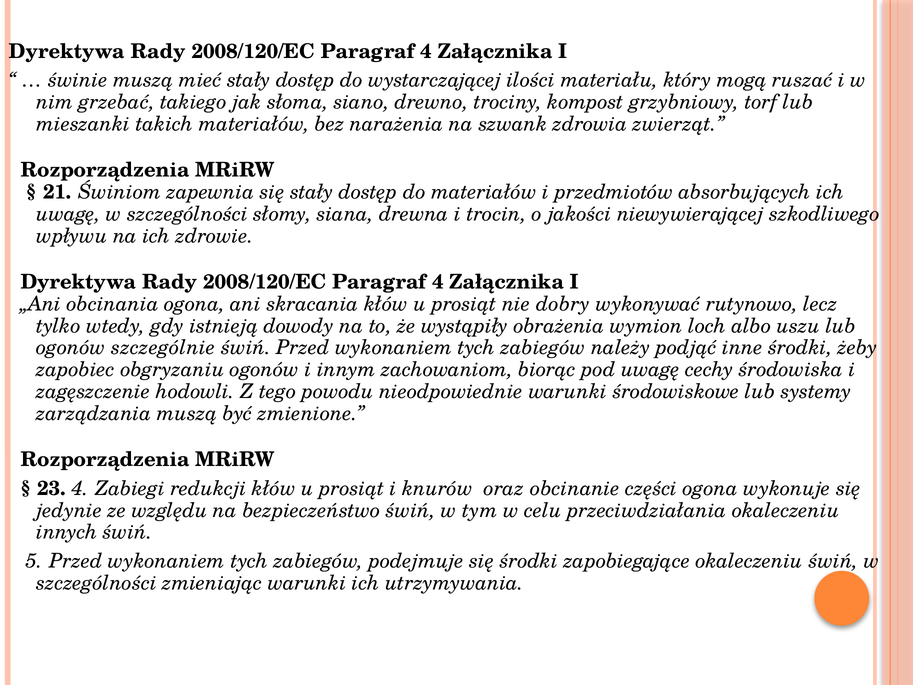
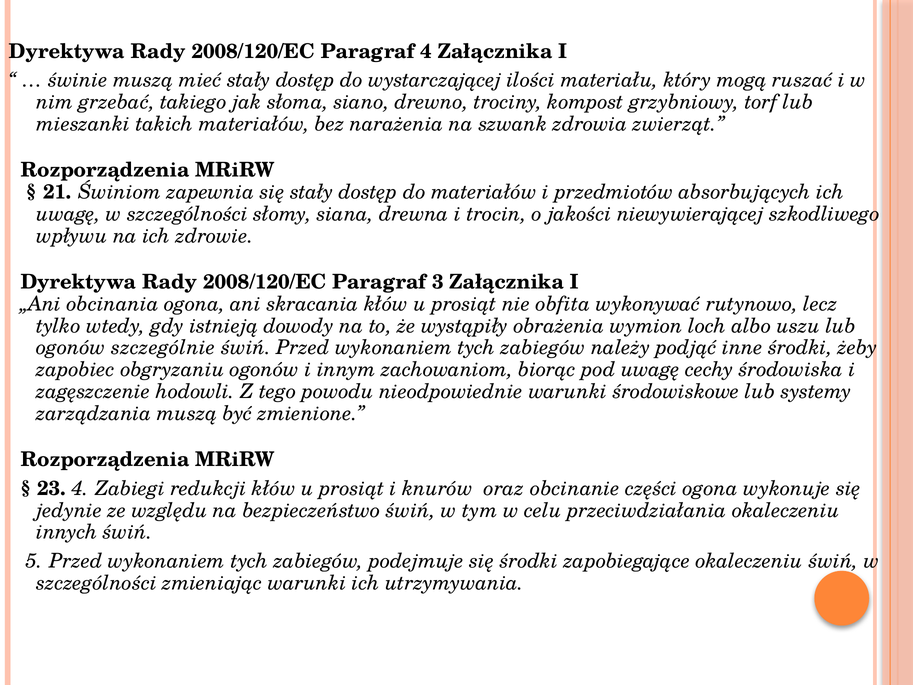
4 at (438, 282): 4 -> 3
dobry: dobry -> obfita
